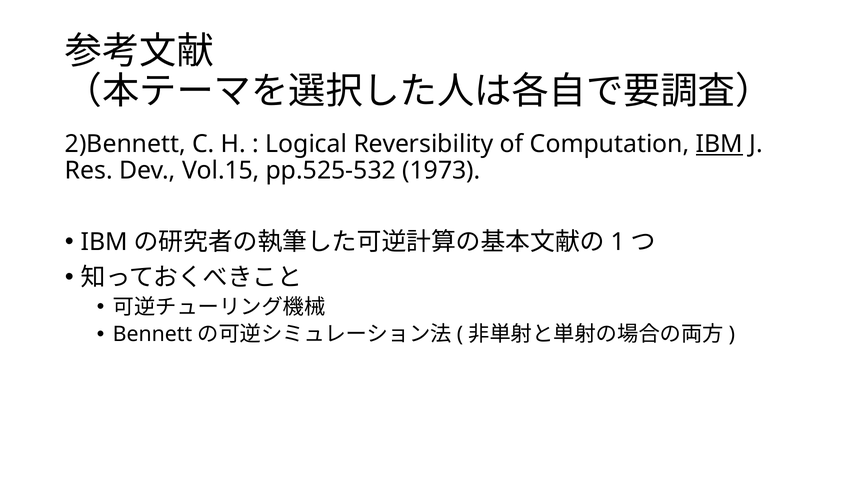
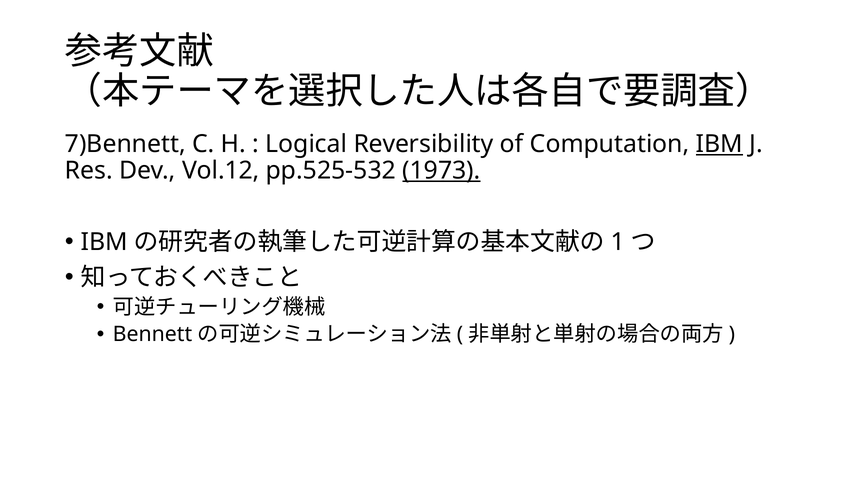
2)Bennett: 2)Bennett -> 7)Bennett
Vol.15: Vol.15 -> Vol.12
1973 underline: none -> present
